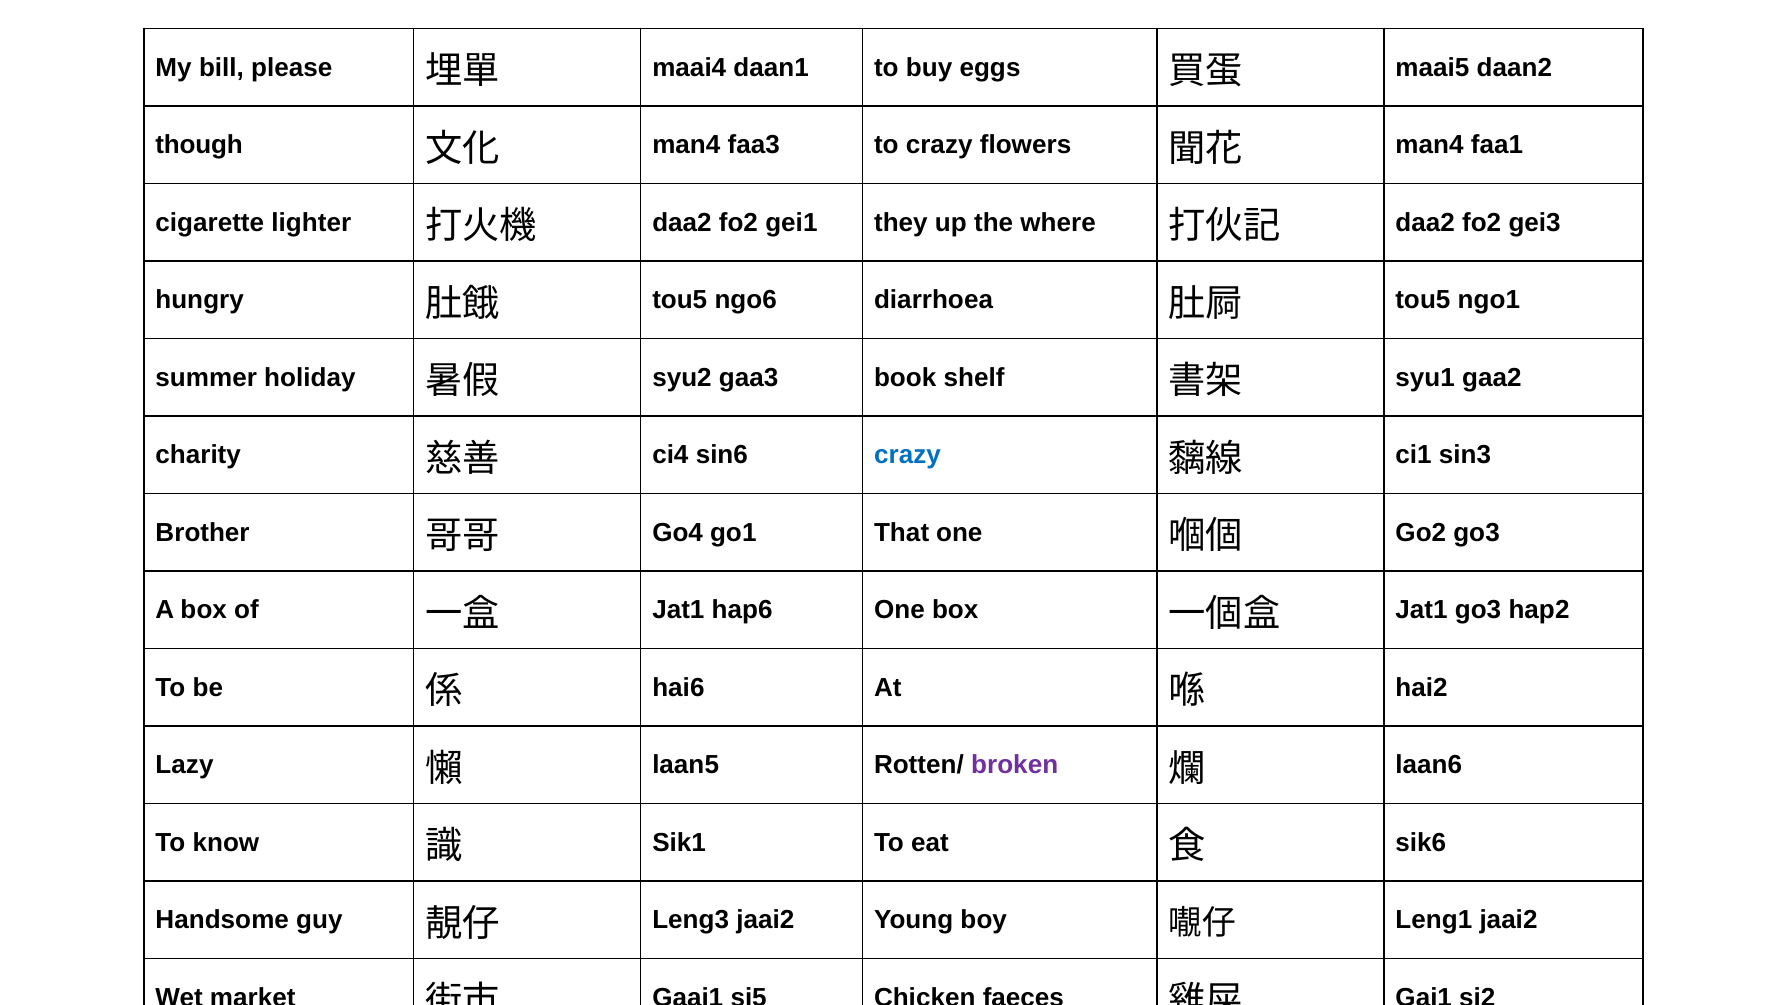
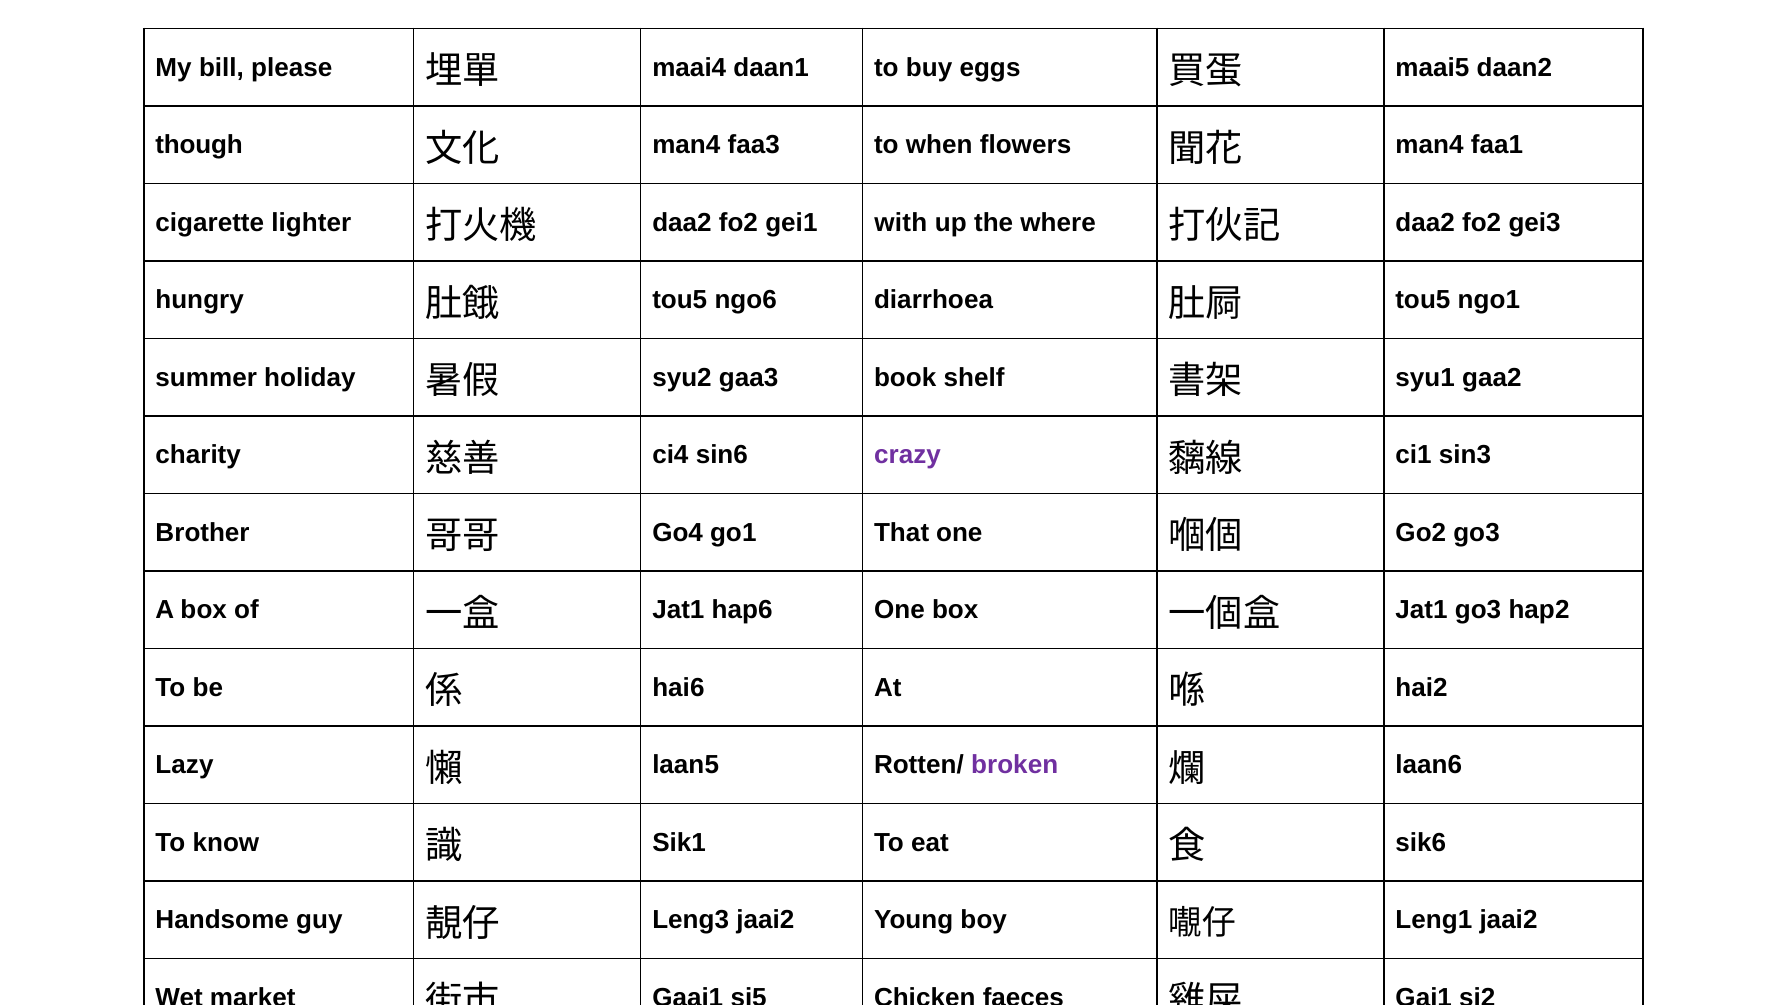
to crazy: crazy -> when
they: they -> with
crazy at (907, 455) colour: blue -> purple
